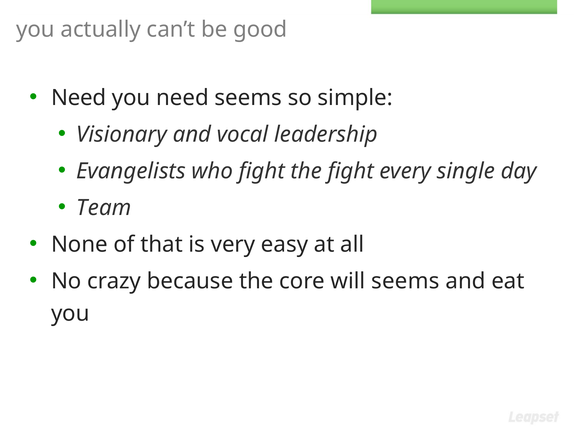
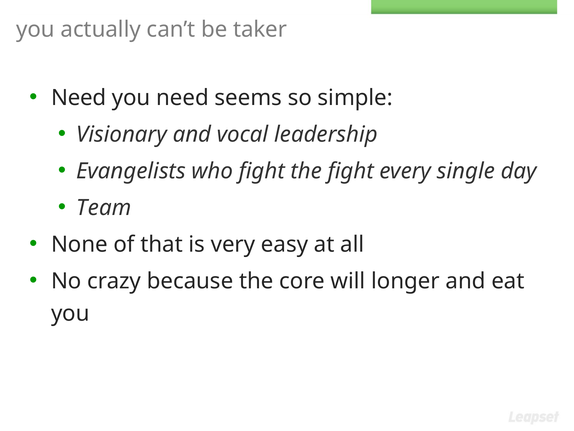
good: good -> taker
will seems: seems -> longer
